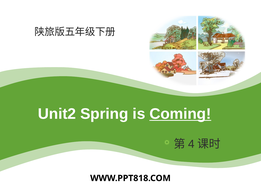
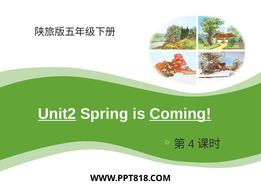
Unit2 underline: none -> present
